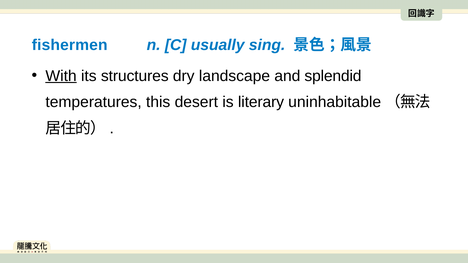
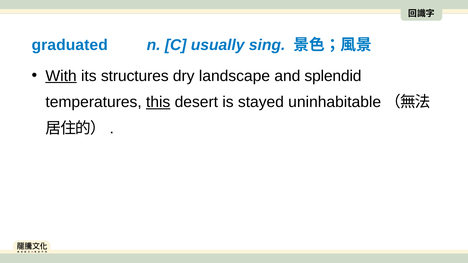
fishermen: fishermen -> graduated
this underline: none -> present
literary: literary -> stayed
